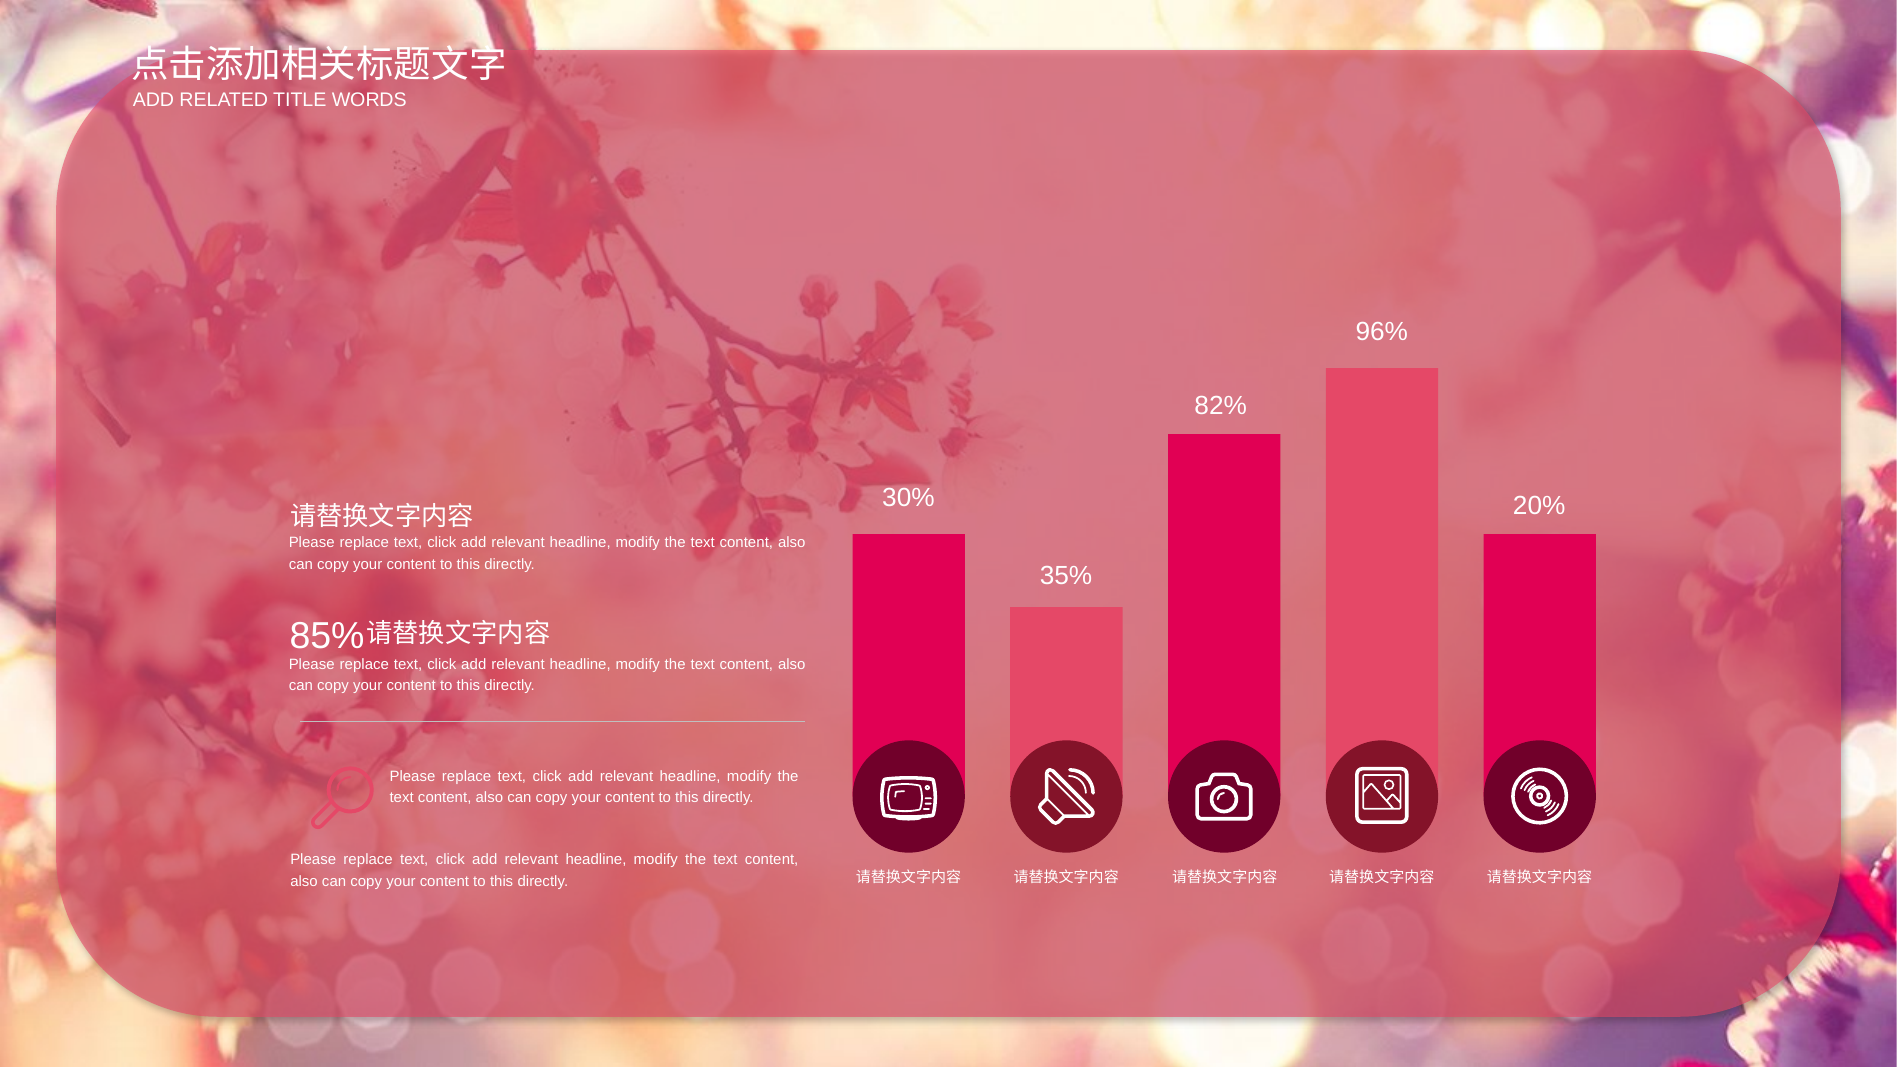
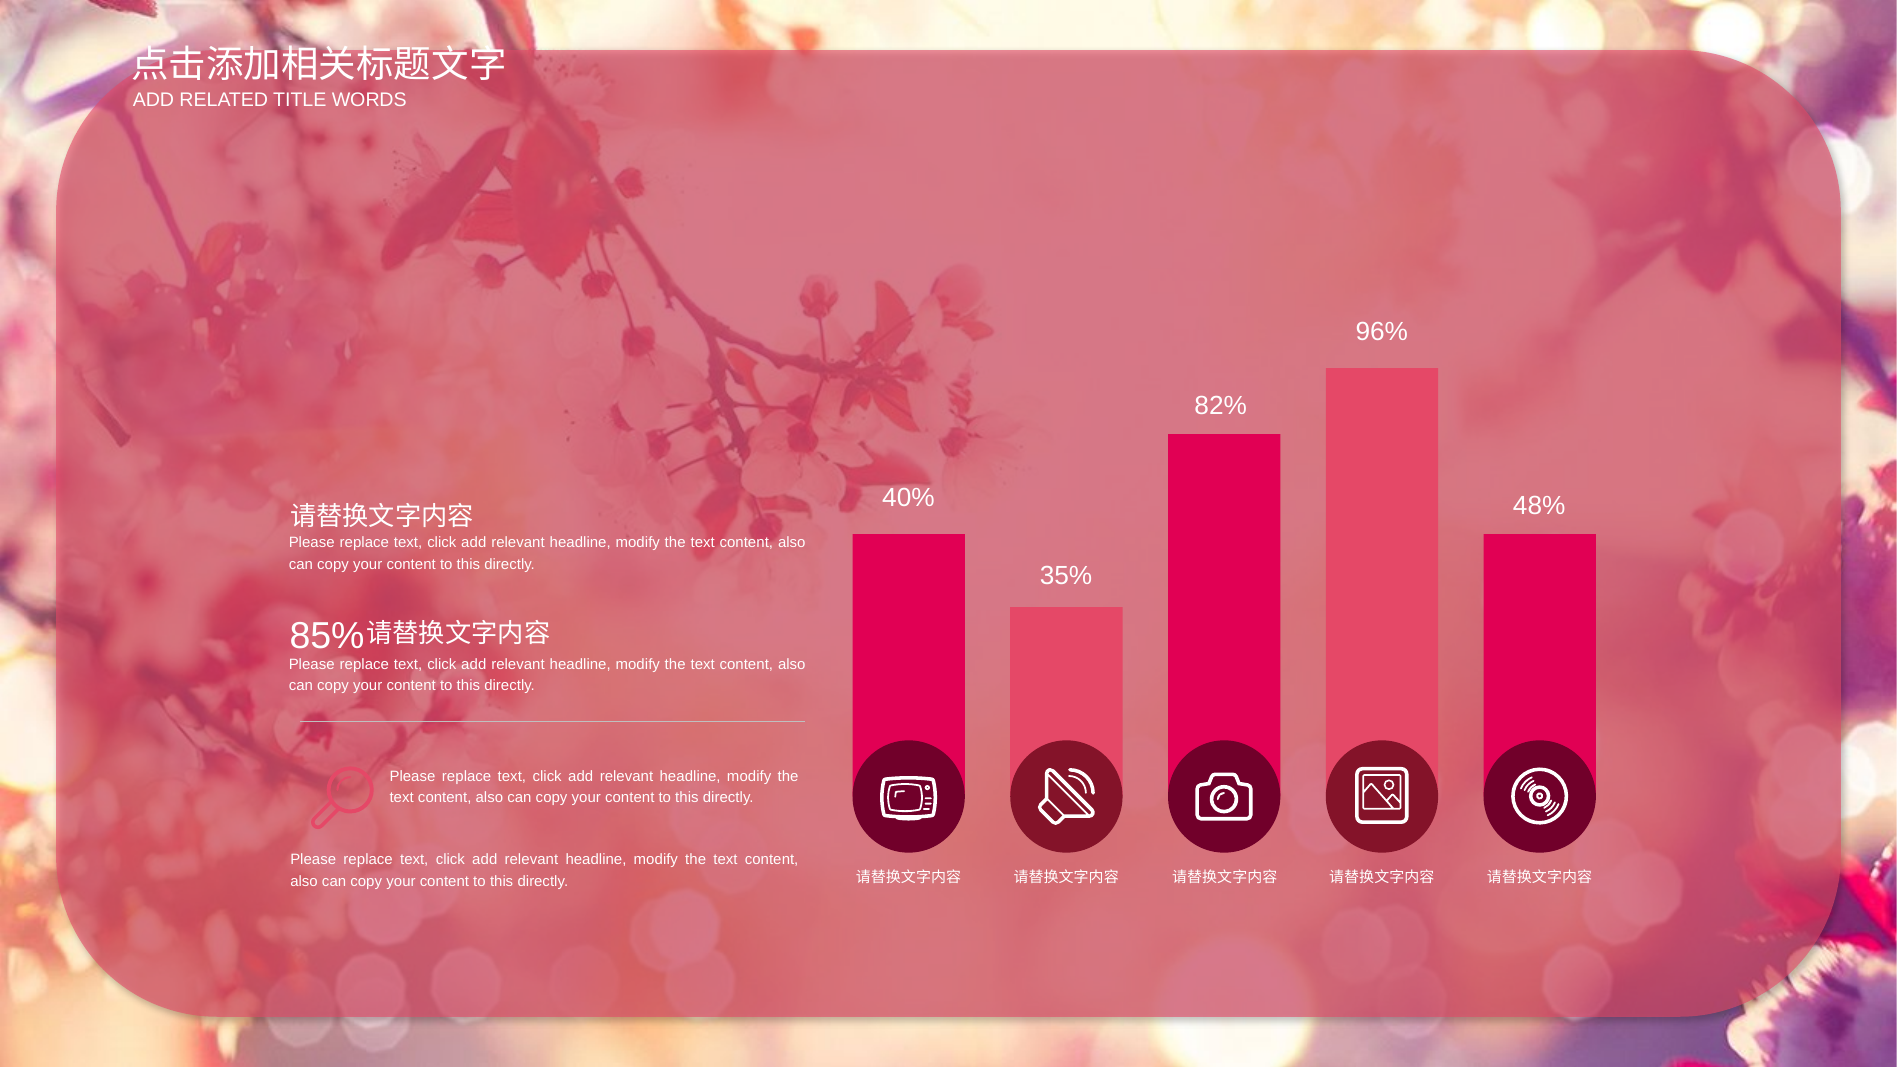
30%: 30% -> 40%
20%: 20% -> 48%
